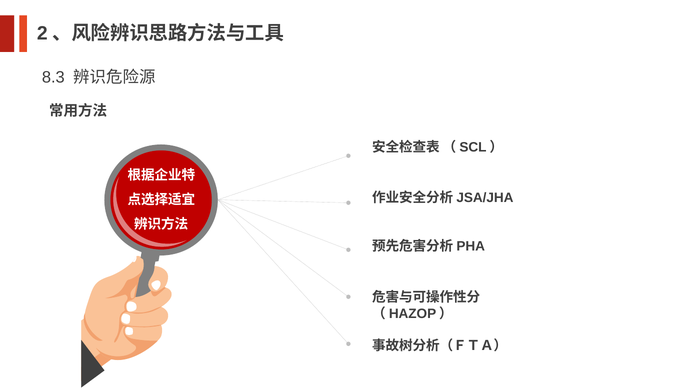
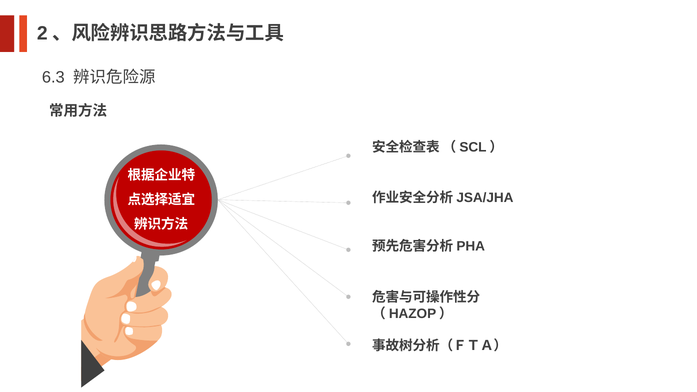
8.3: 8.3 -> 6.3
